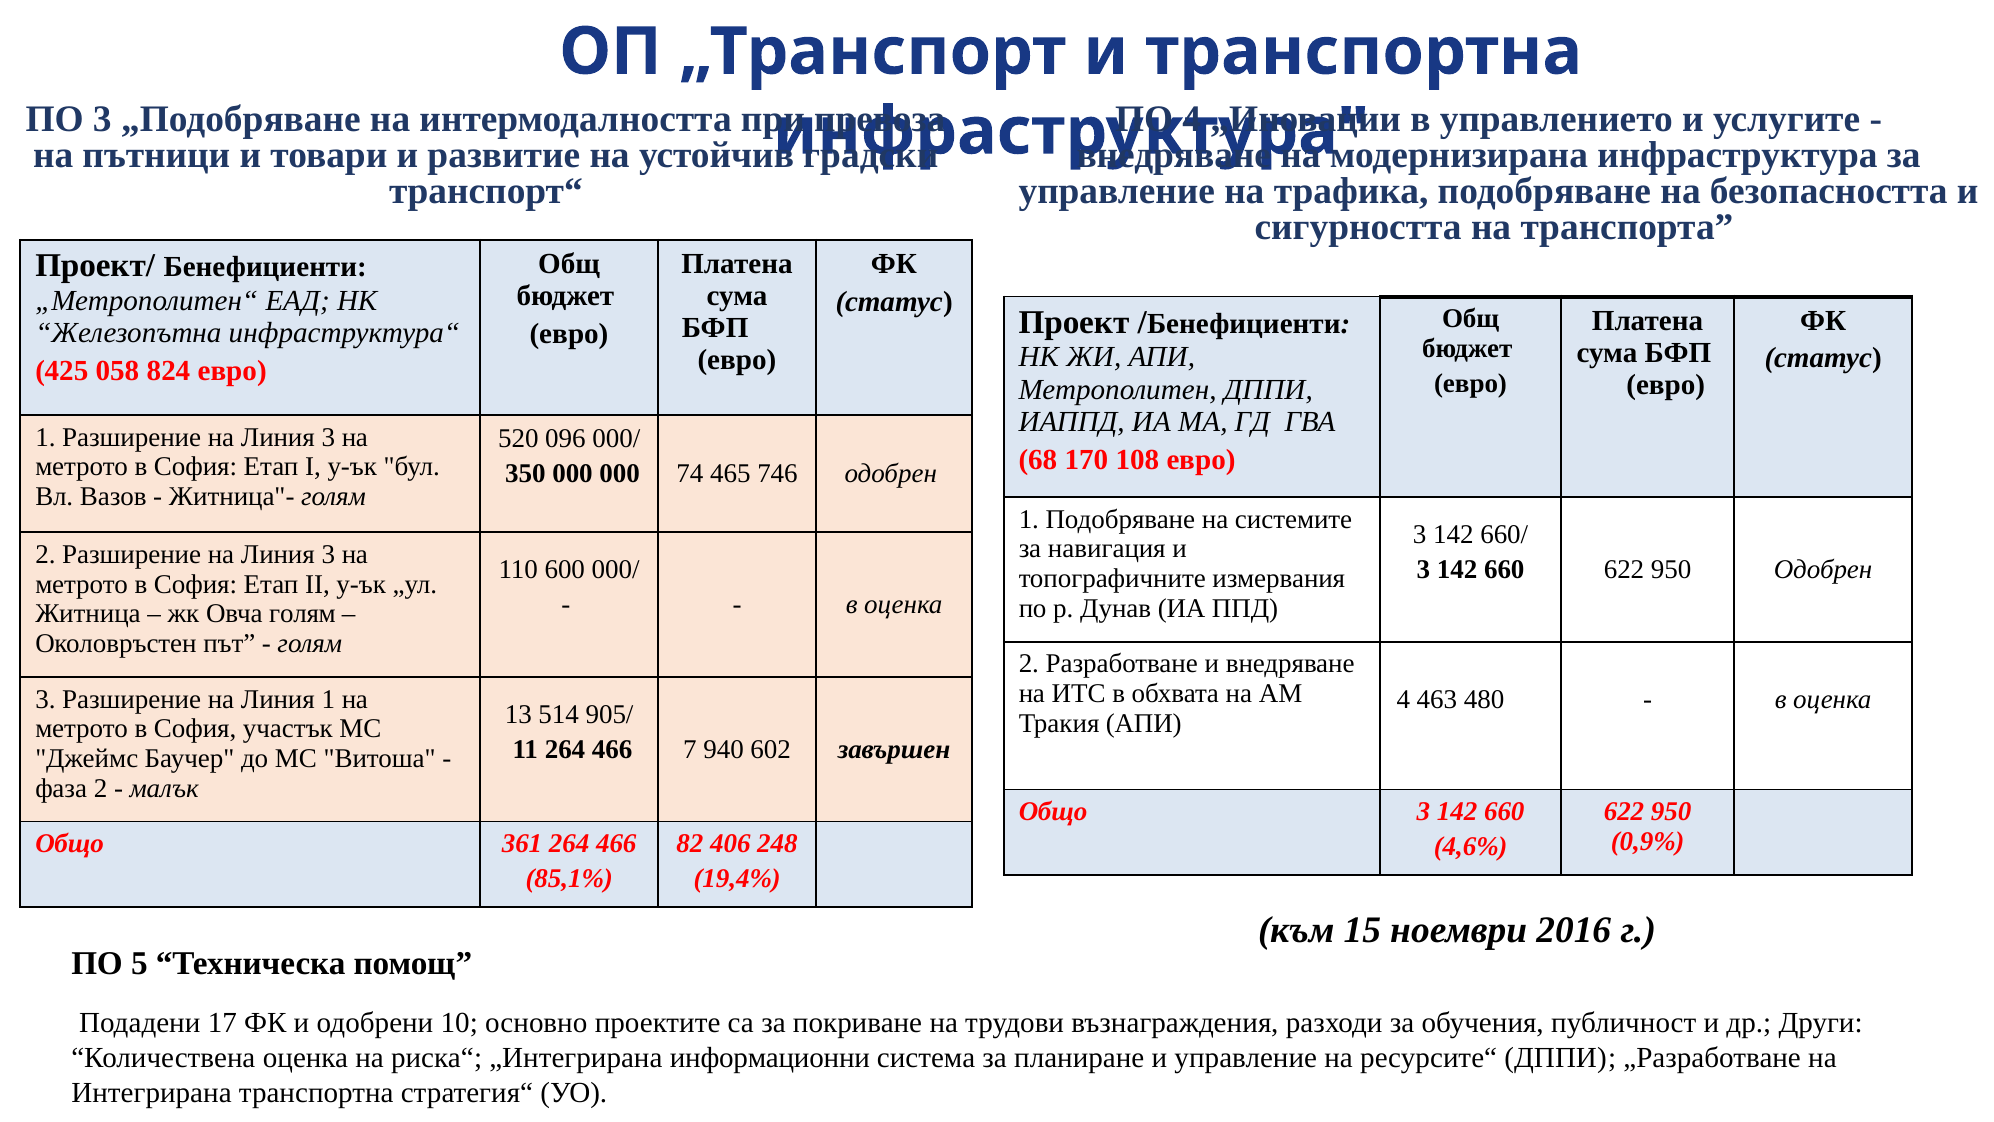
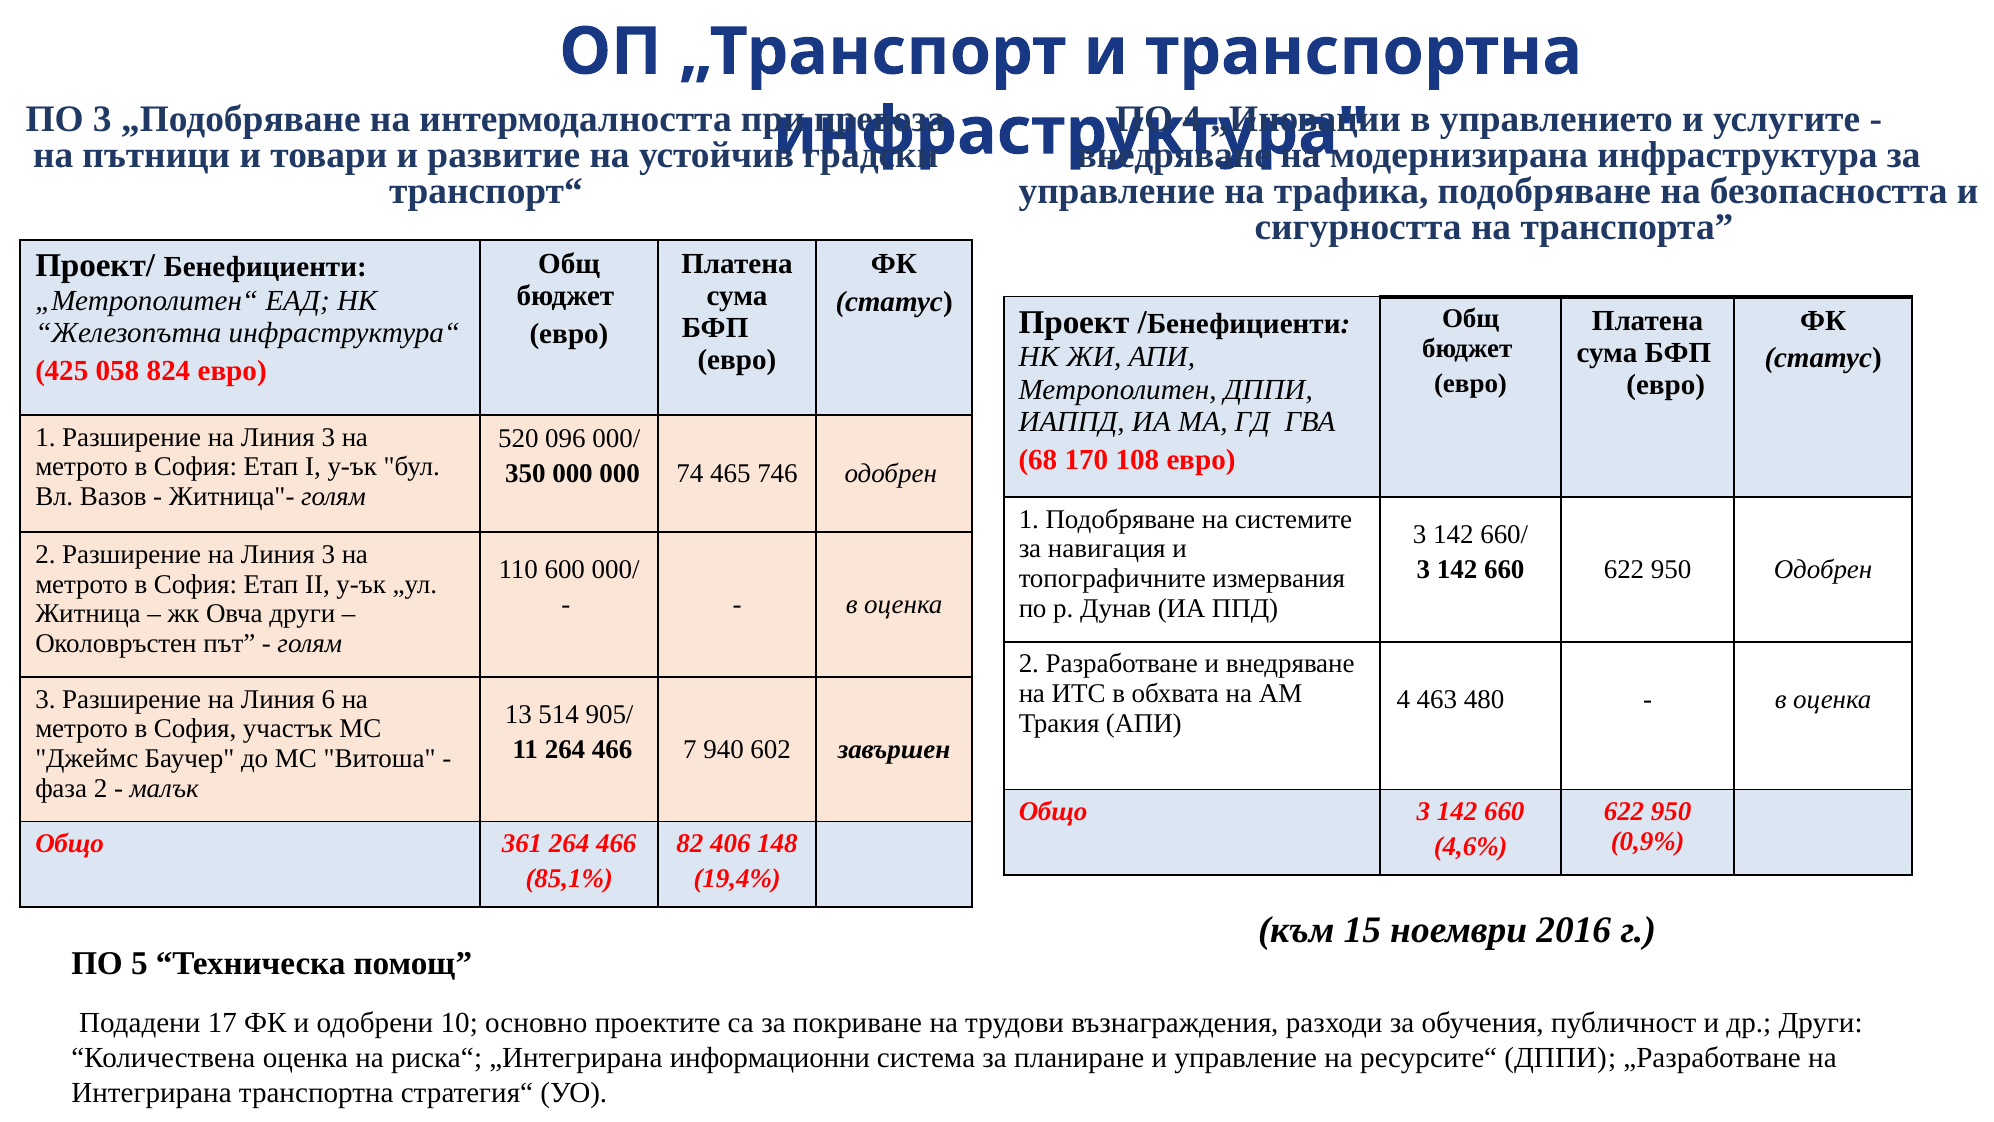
Овча голям: голям -> други
Линия 1: 1 -> 6
248: 248 -> 148
